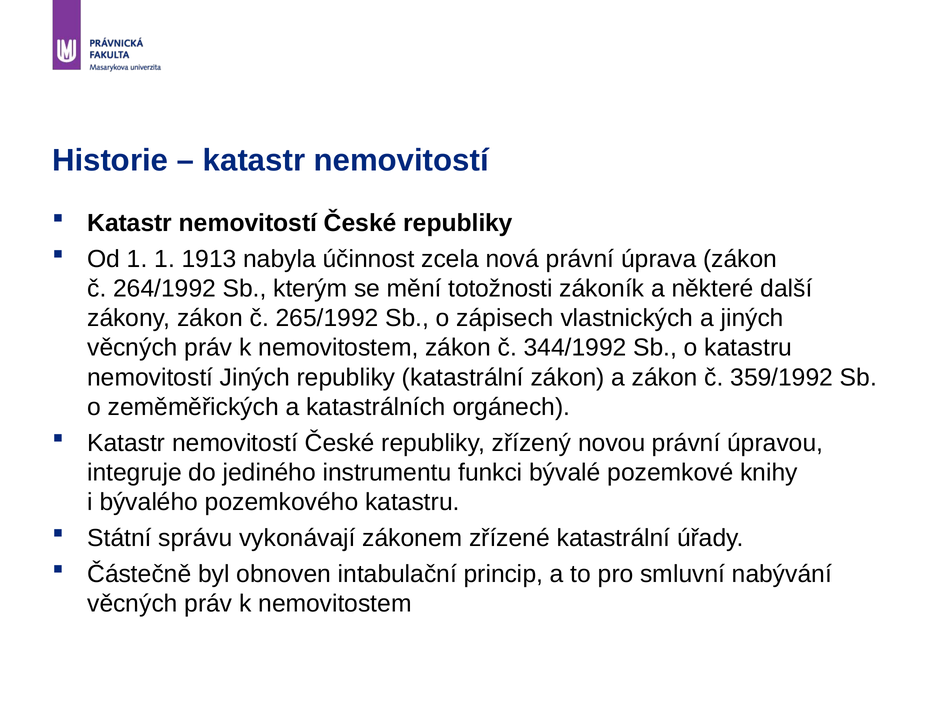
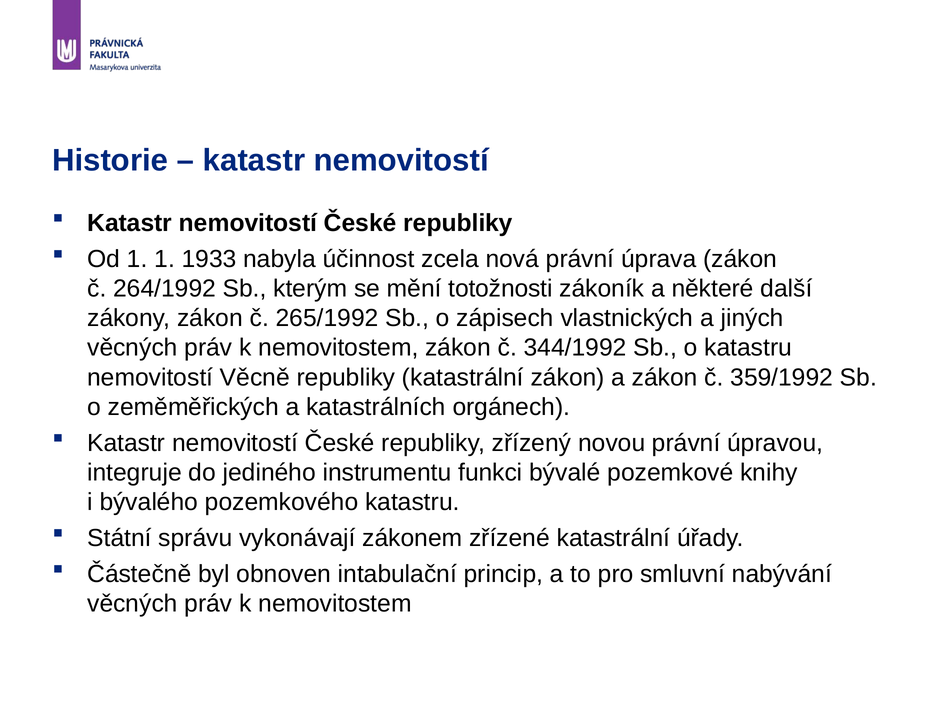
1913: 1913 -> 1933
nemovitostí Jiných: Jiných -> Věcně
